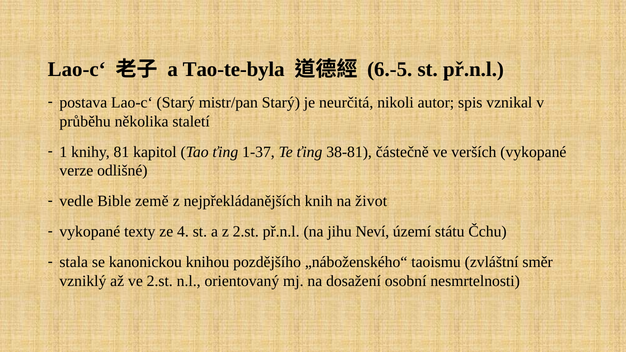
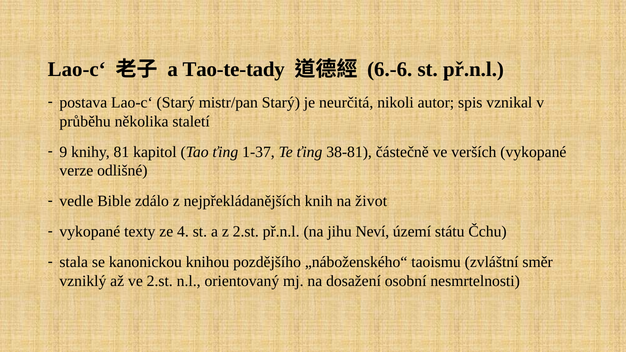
Tao-te-byla: Tao-te-byla -> Tao-te-tady
6.-5: 6.-5 -> 6.-6
1: 1 -> 9
země: země -> zdálo
